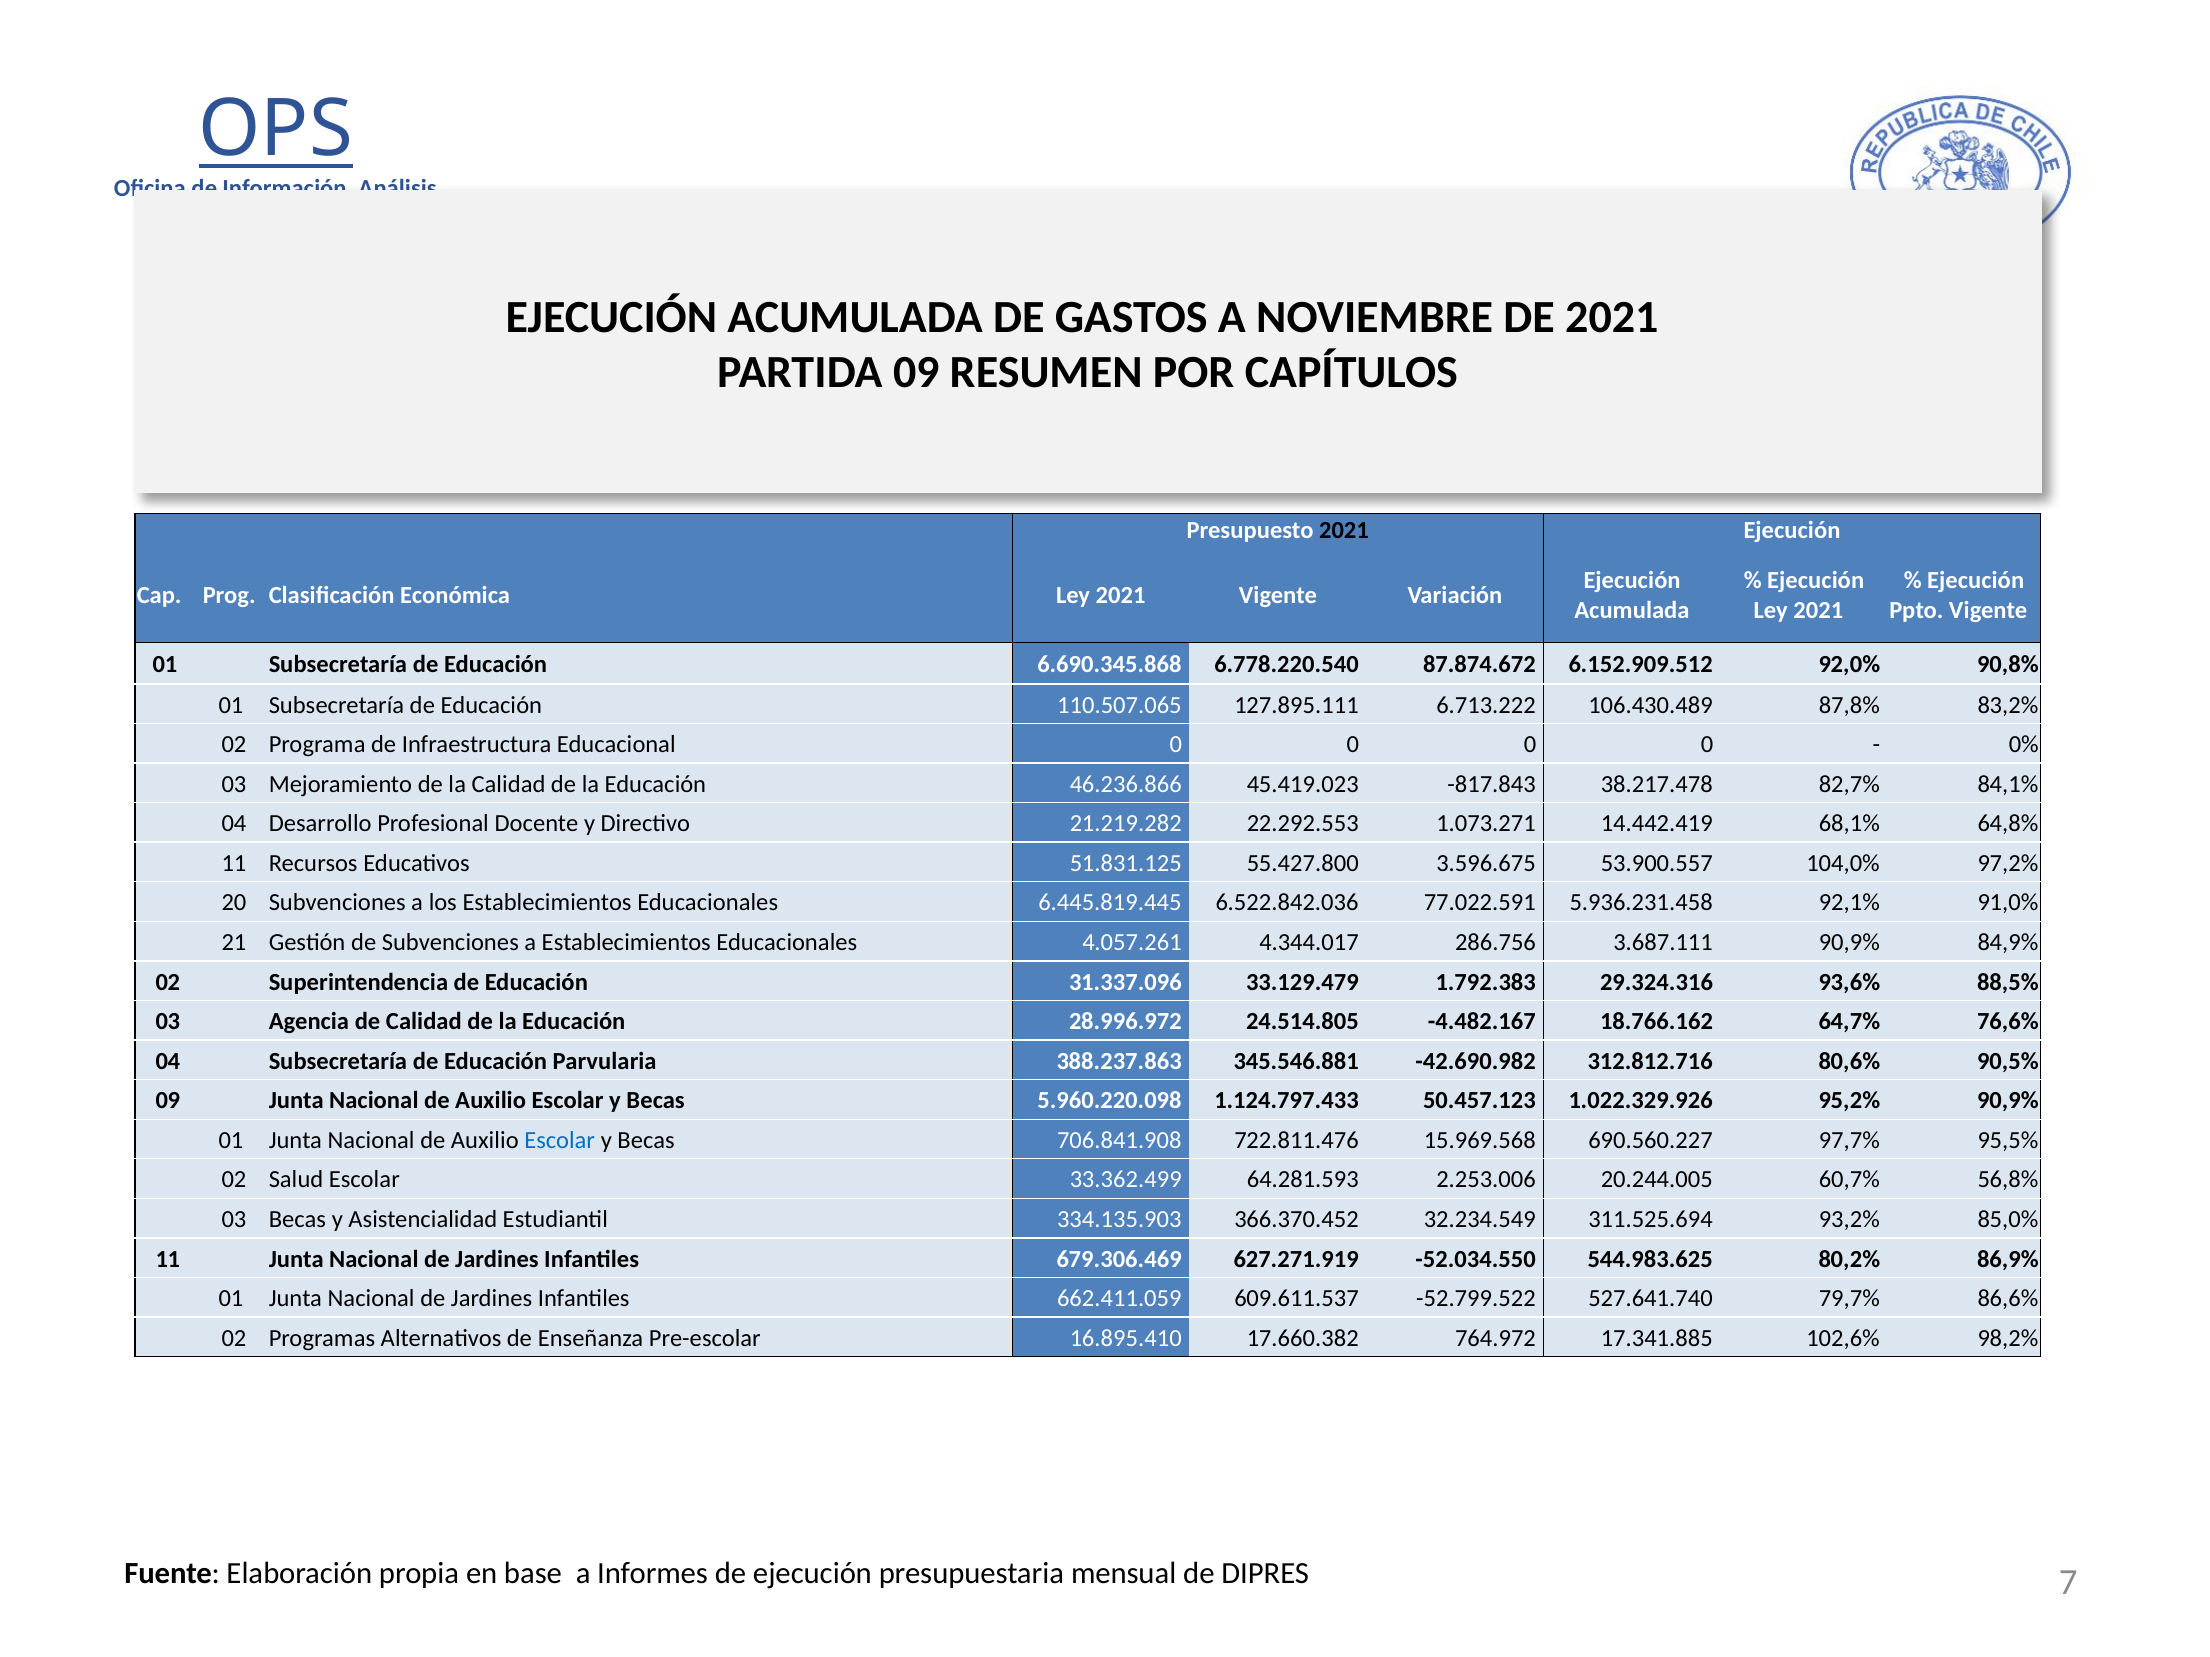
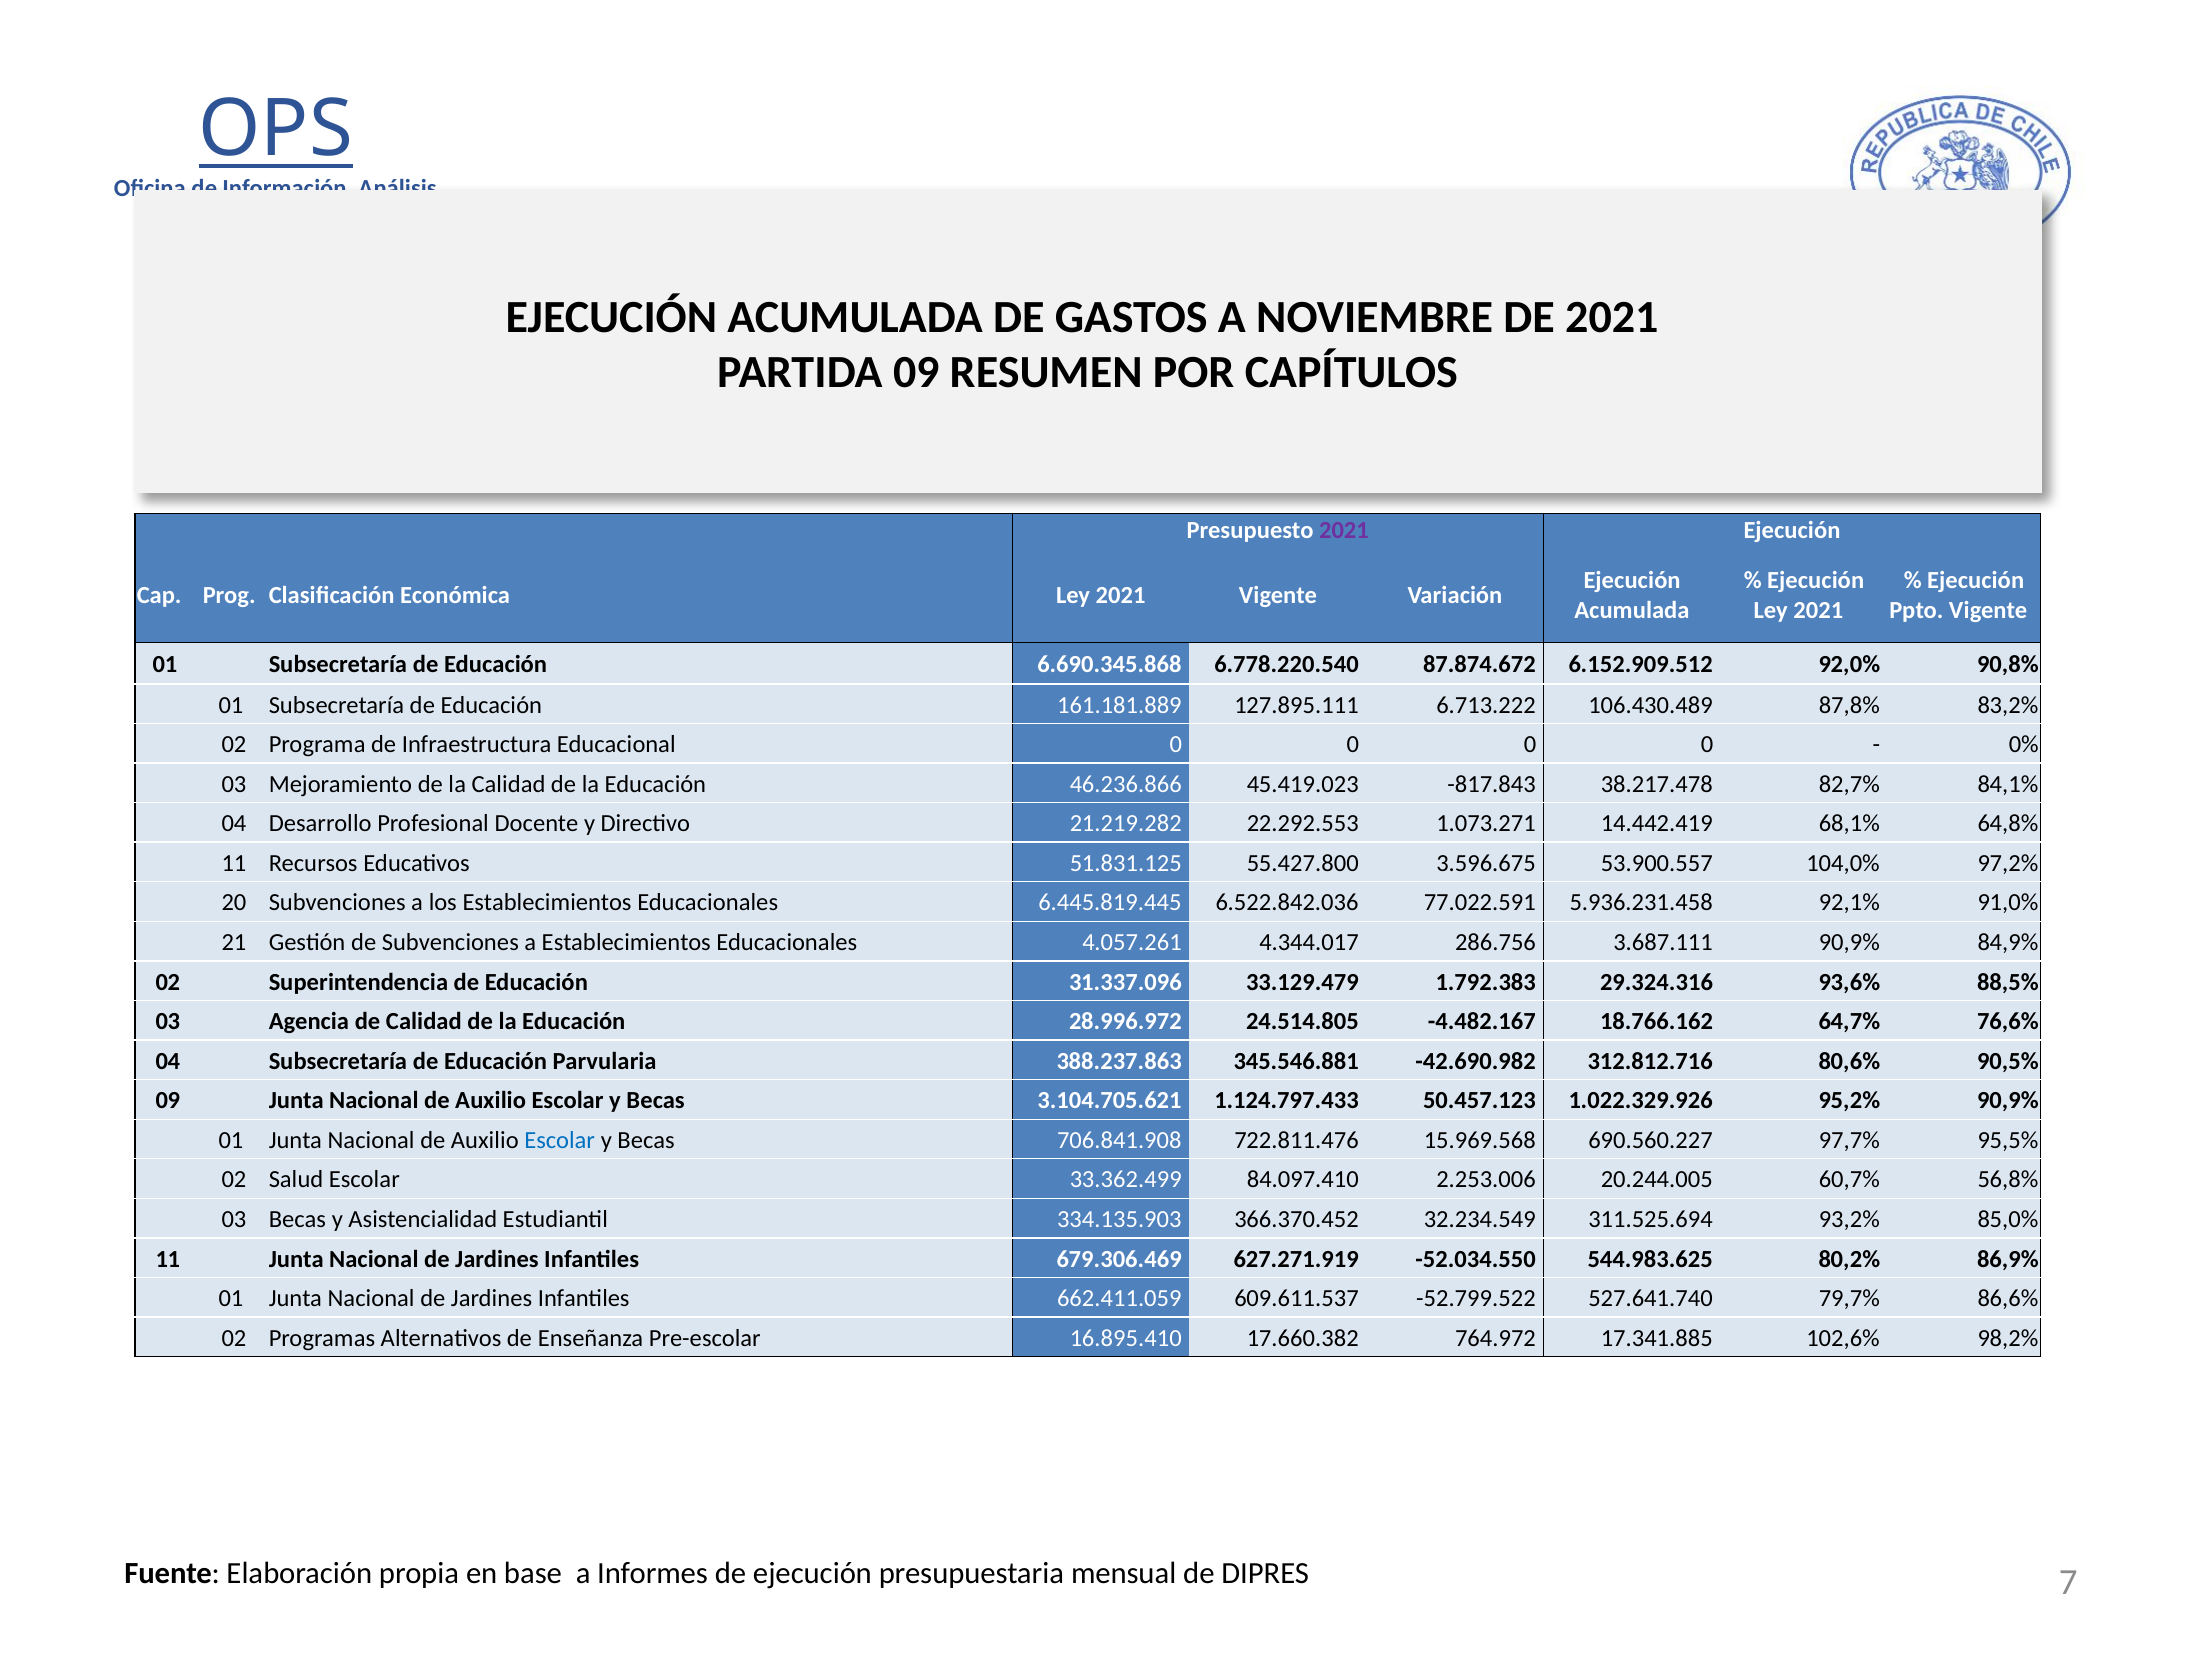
2021 at (1344, 531) colour: black -> purple
110.507.065: 110.507.065 -> 161.181.889
5.960.220.098: 5.960.220.098 -> 3.104.705.621
64.281.593: 64.281.593 -> 84.097.410
